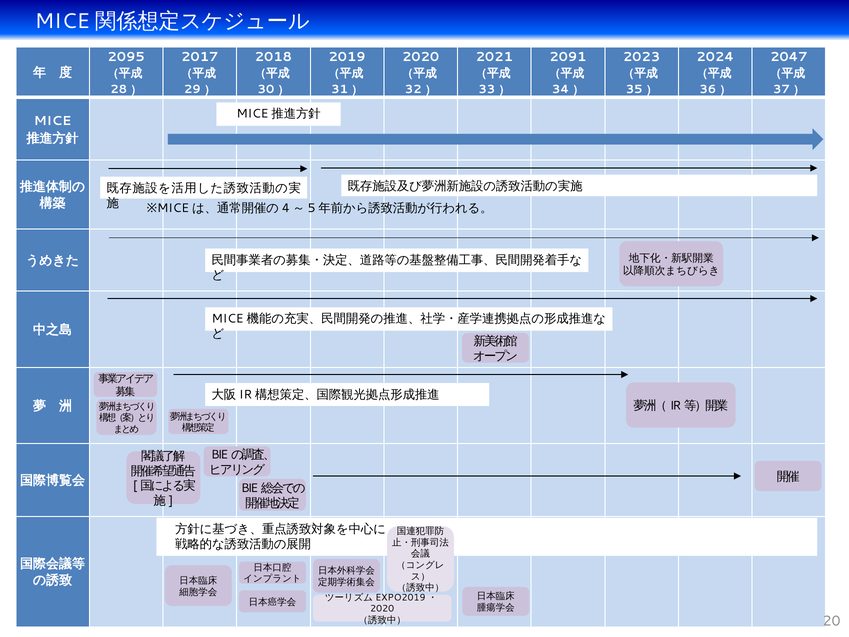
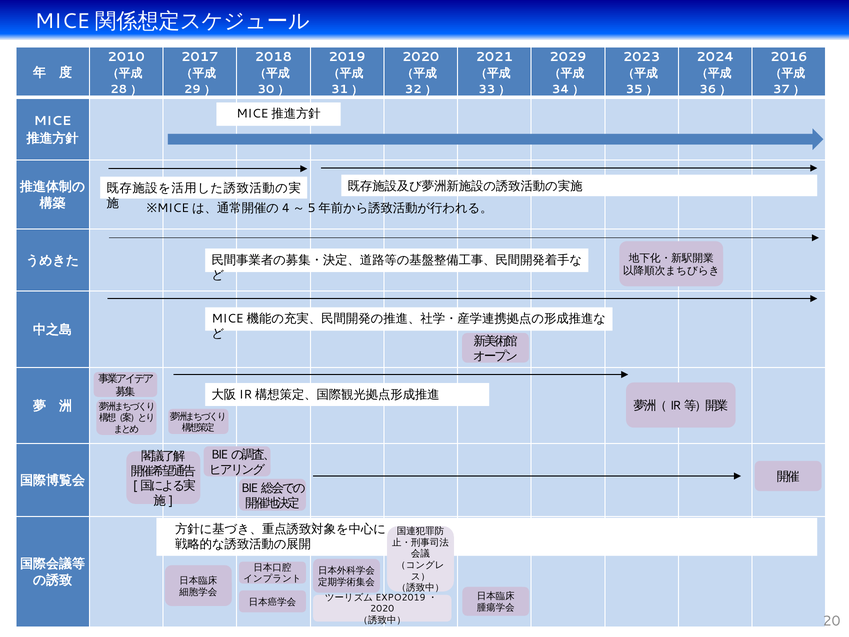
2095: 2095 -> 2010
2091: 2091 -> 2029
2047: 2047 -> 2016
